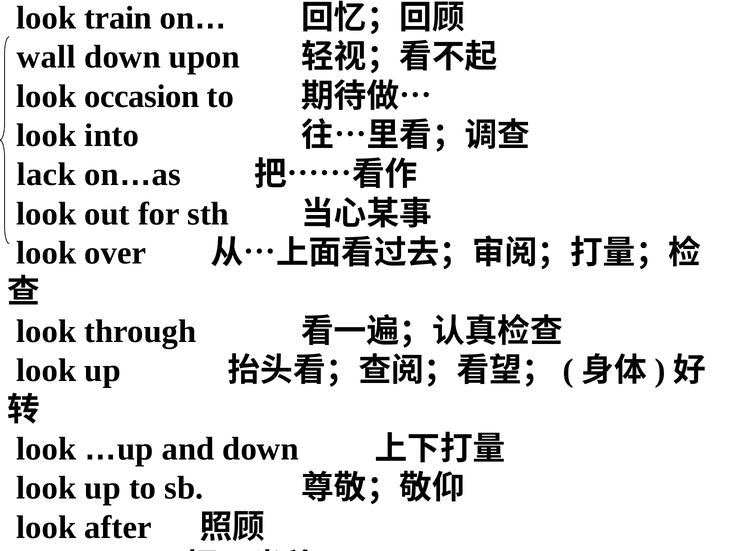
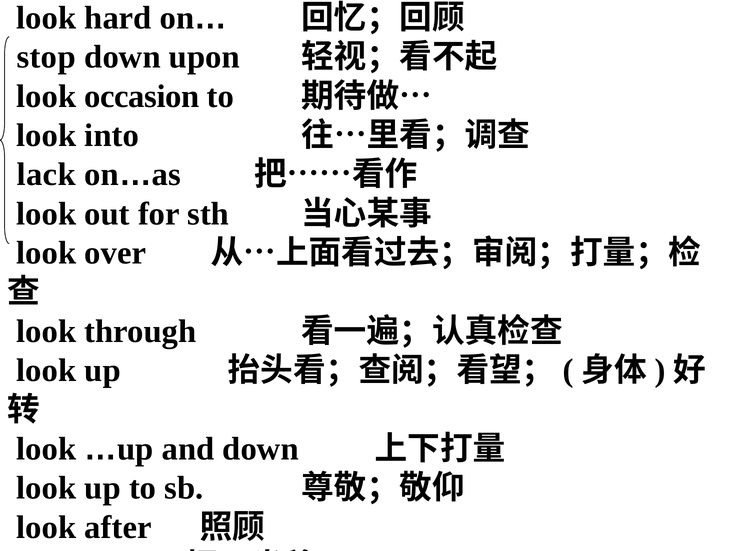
train: train -> hard
wall: wall -> stop
